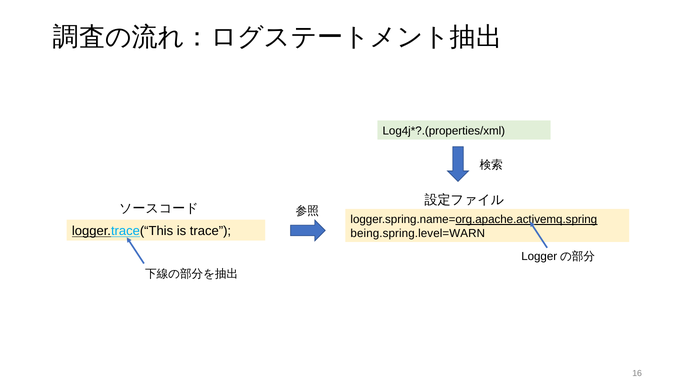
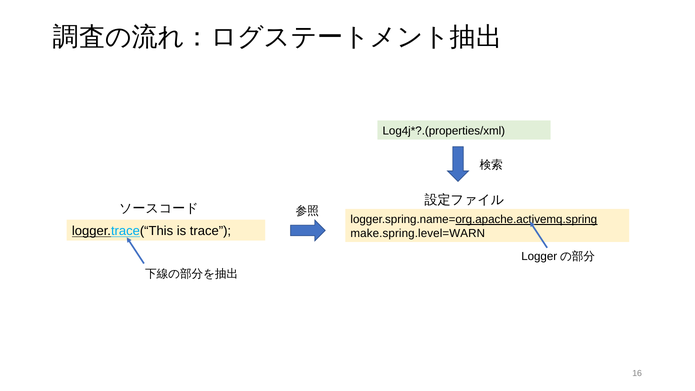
being.spring.level=WARN: being.spring.level=WARN -> make.spring.level=WARN
